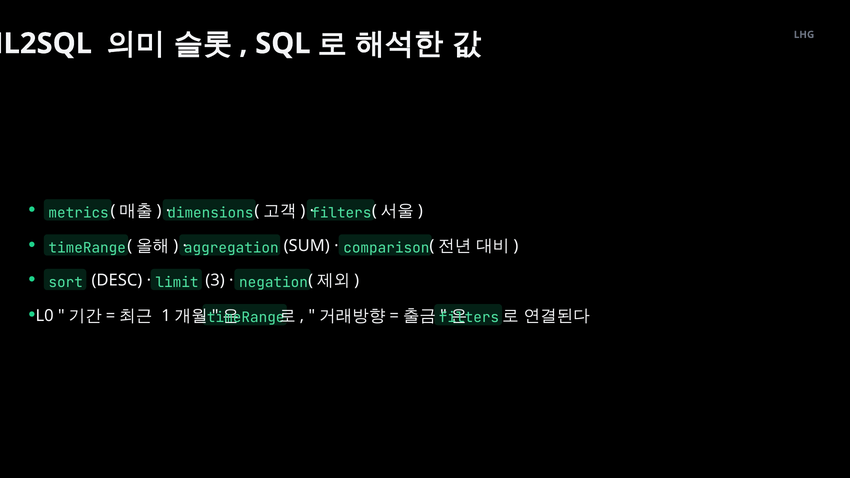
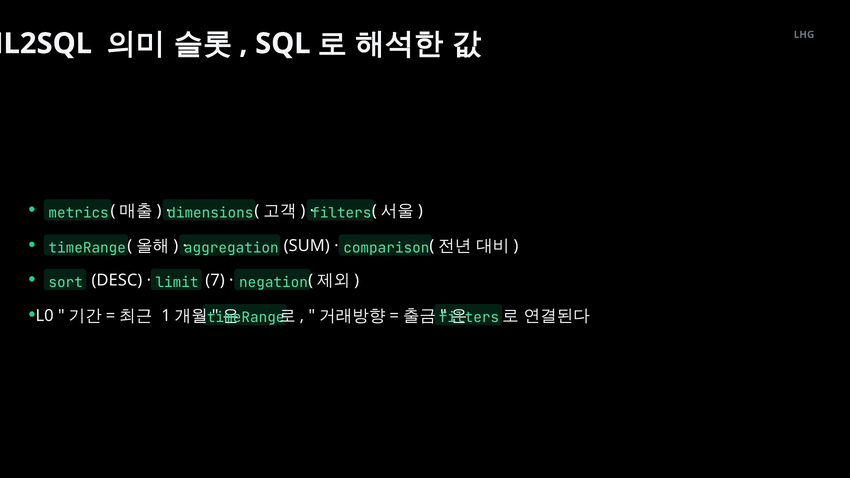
3: 3 -> 7
